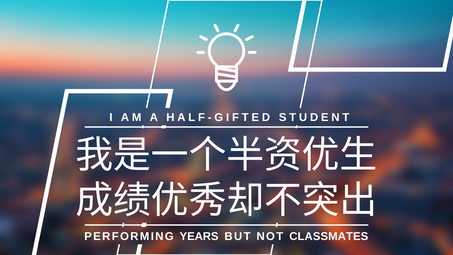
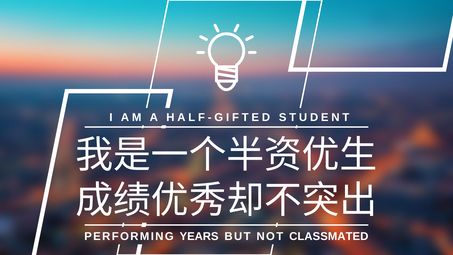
CLASSMATES: CLASSMATES -> CLASSMATED
